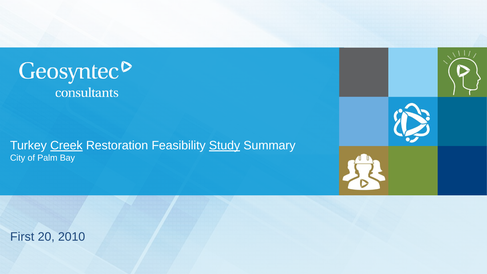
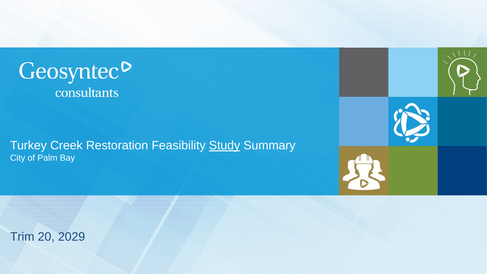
Creek underline: present -> none
First: First -> Trim
2010: 2010 -> 2029
